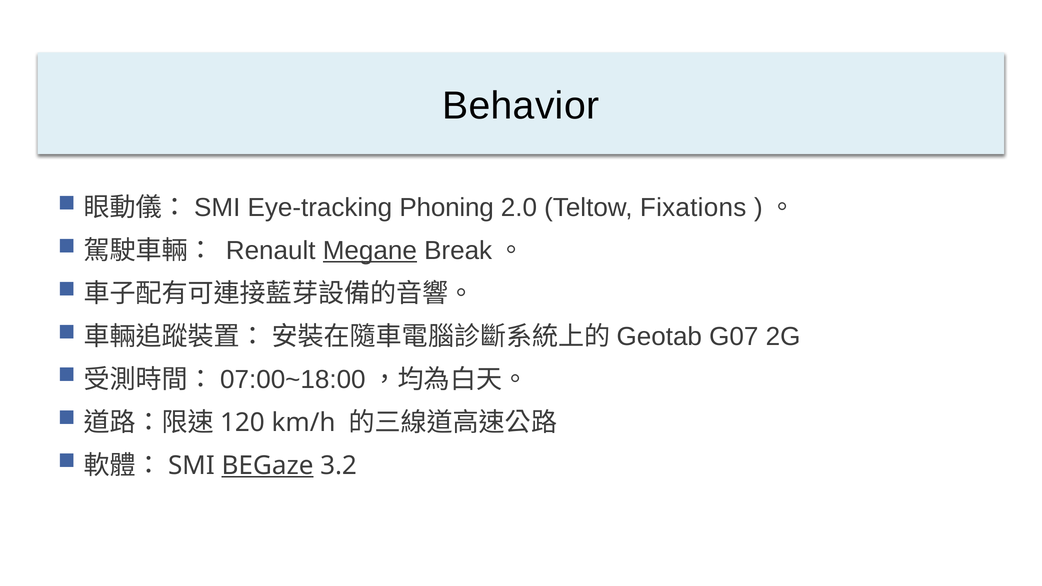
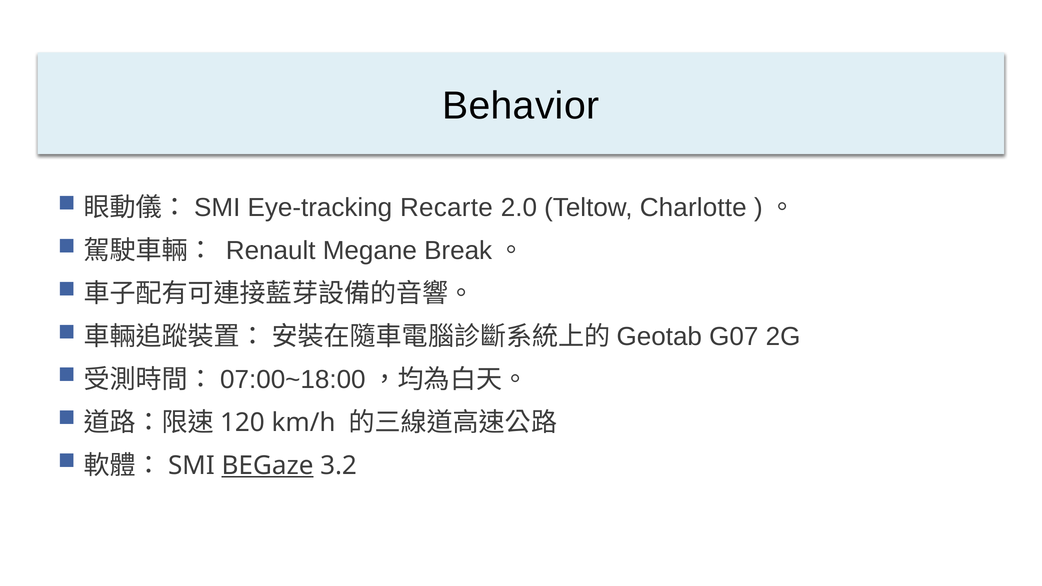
Phoning: Phoning -> Recarte
Fixations: Fixations -> Charlotte
Megane underline: present -> none
